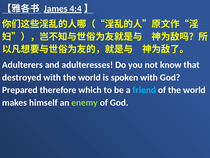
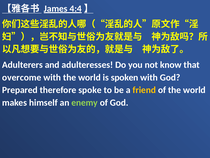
destroyed: destroyed -> overcome
which: which -> spoke
friend colour: light blue -> yellow
